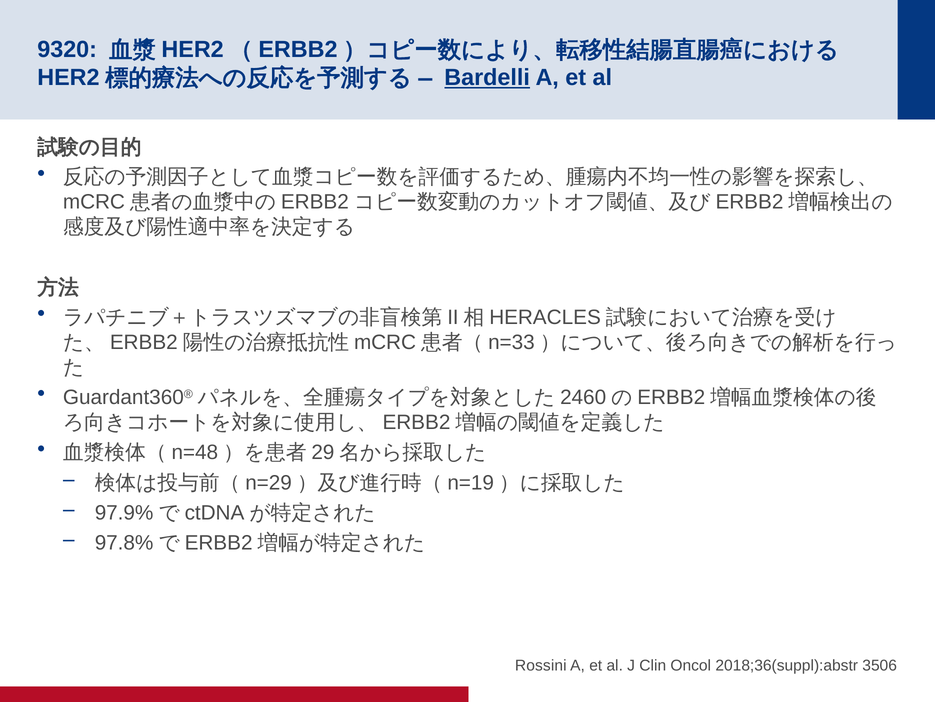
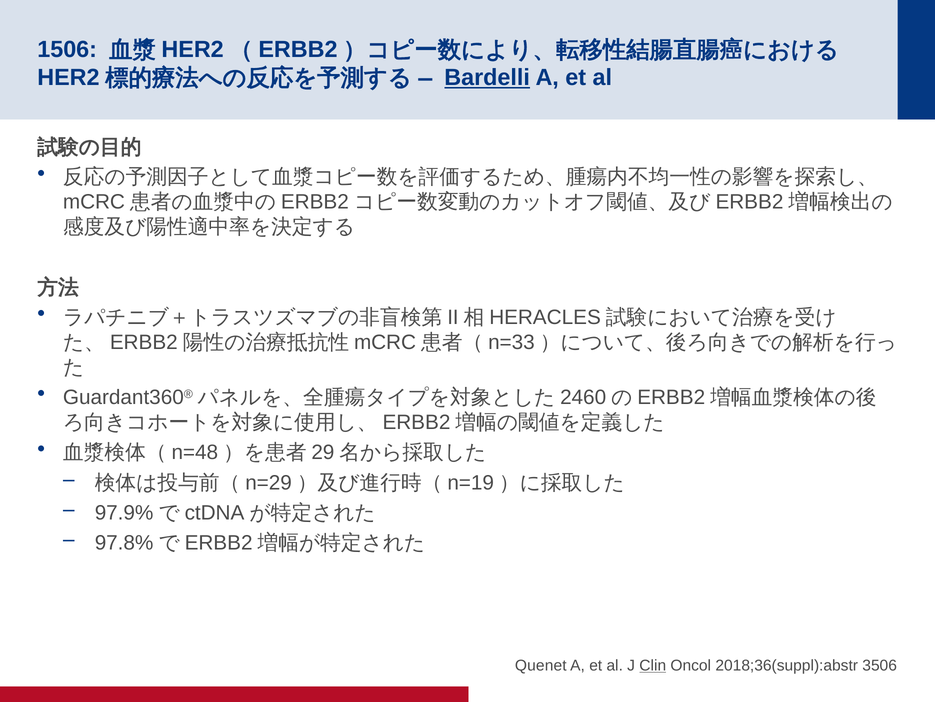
9320: 9320 -> 1506
Rossini: Rossini -> Quenet
Clin underline: none -> present
